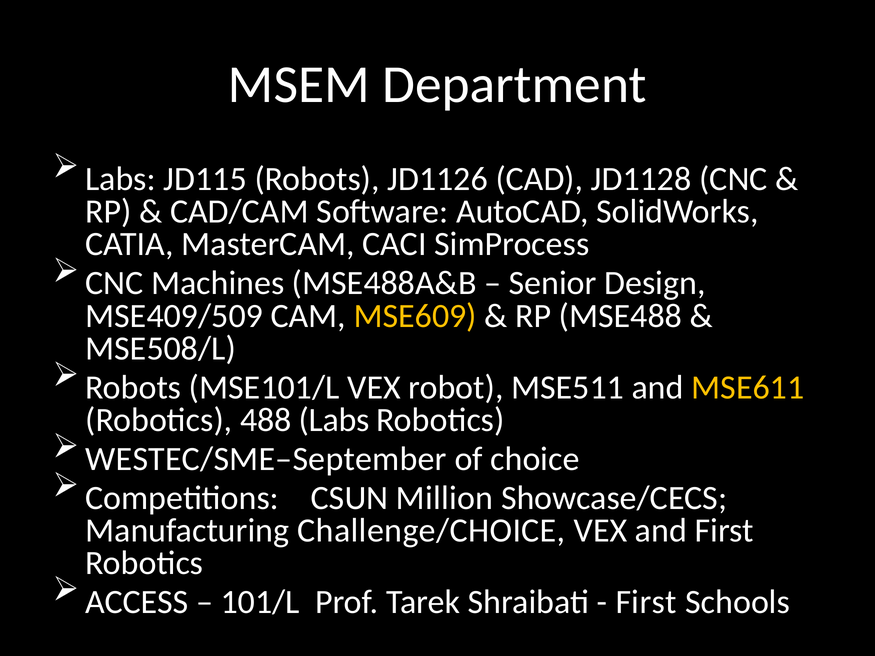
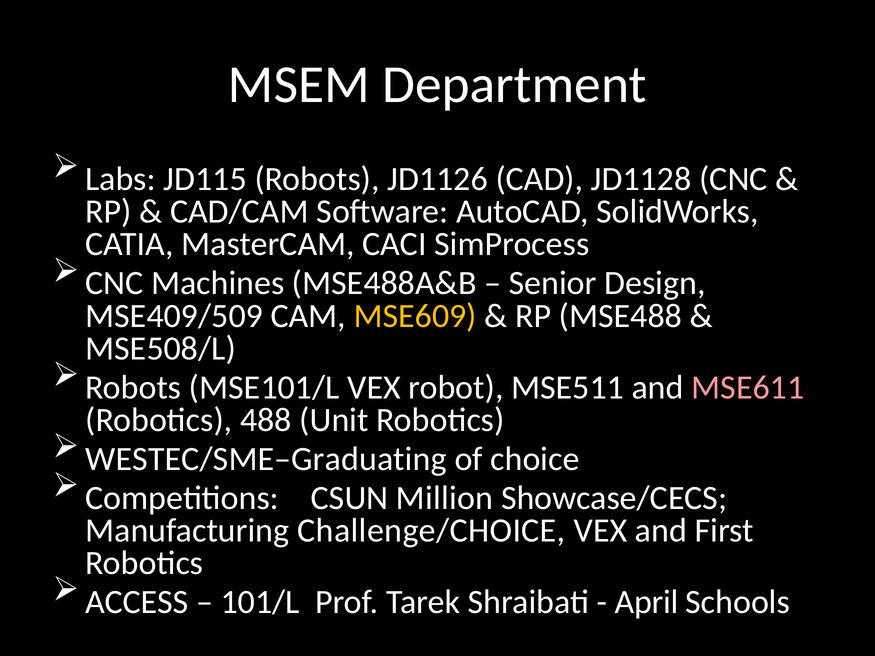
MSE611 colour: yellow -> pink
488 Labs: Labs -> Unit
WESTEC/SME–September: WESTEC/SME–September -> WESTEC/SME–Graduating
First at (646, 602): First -> April
